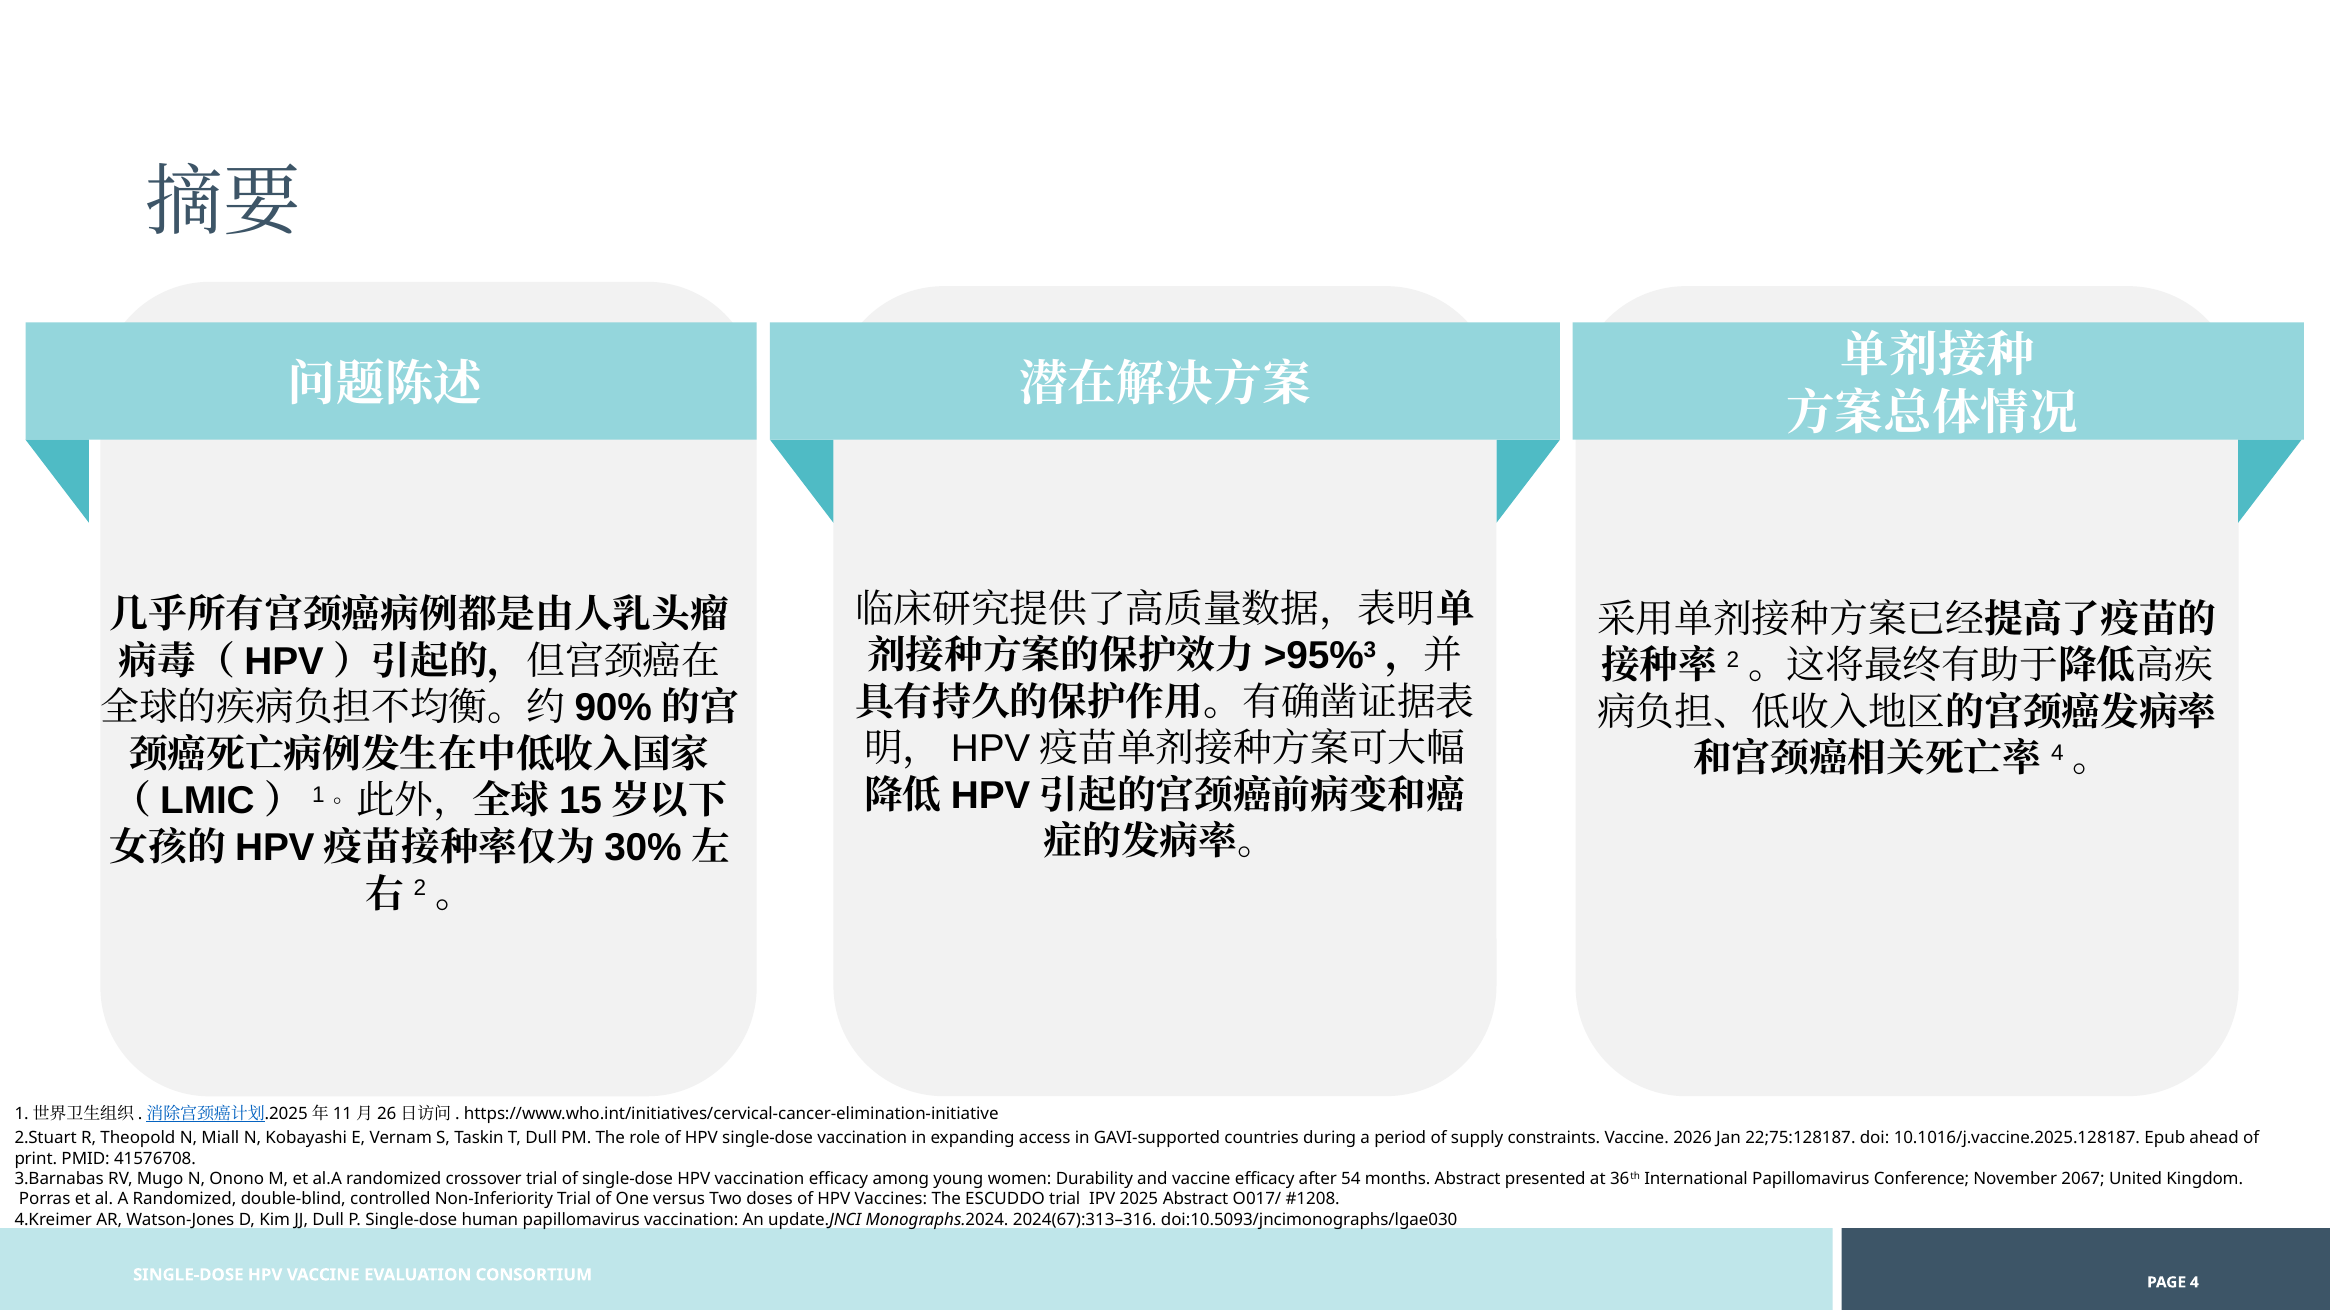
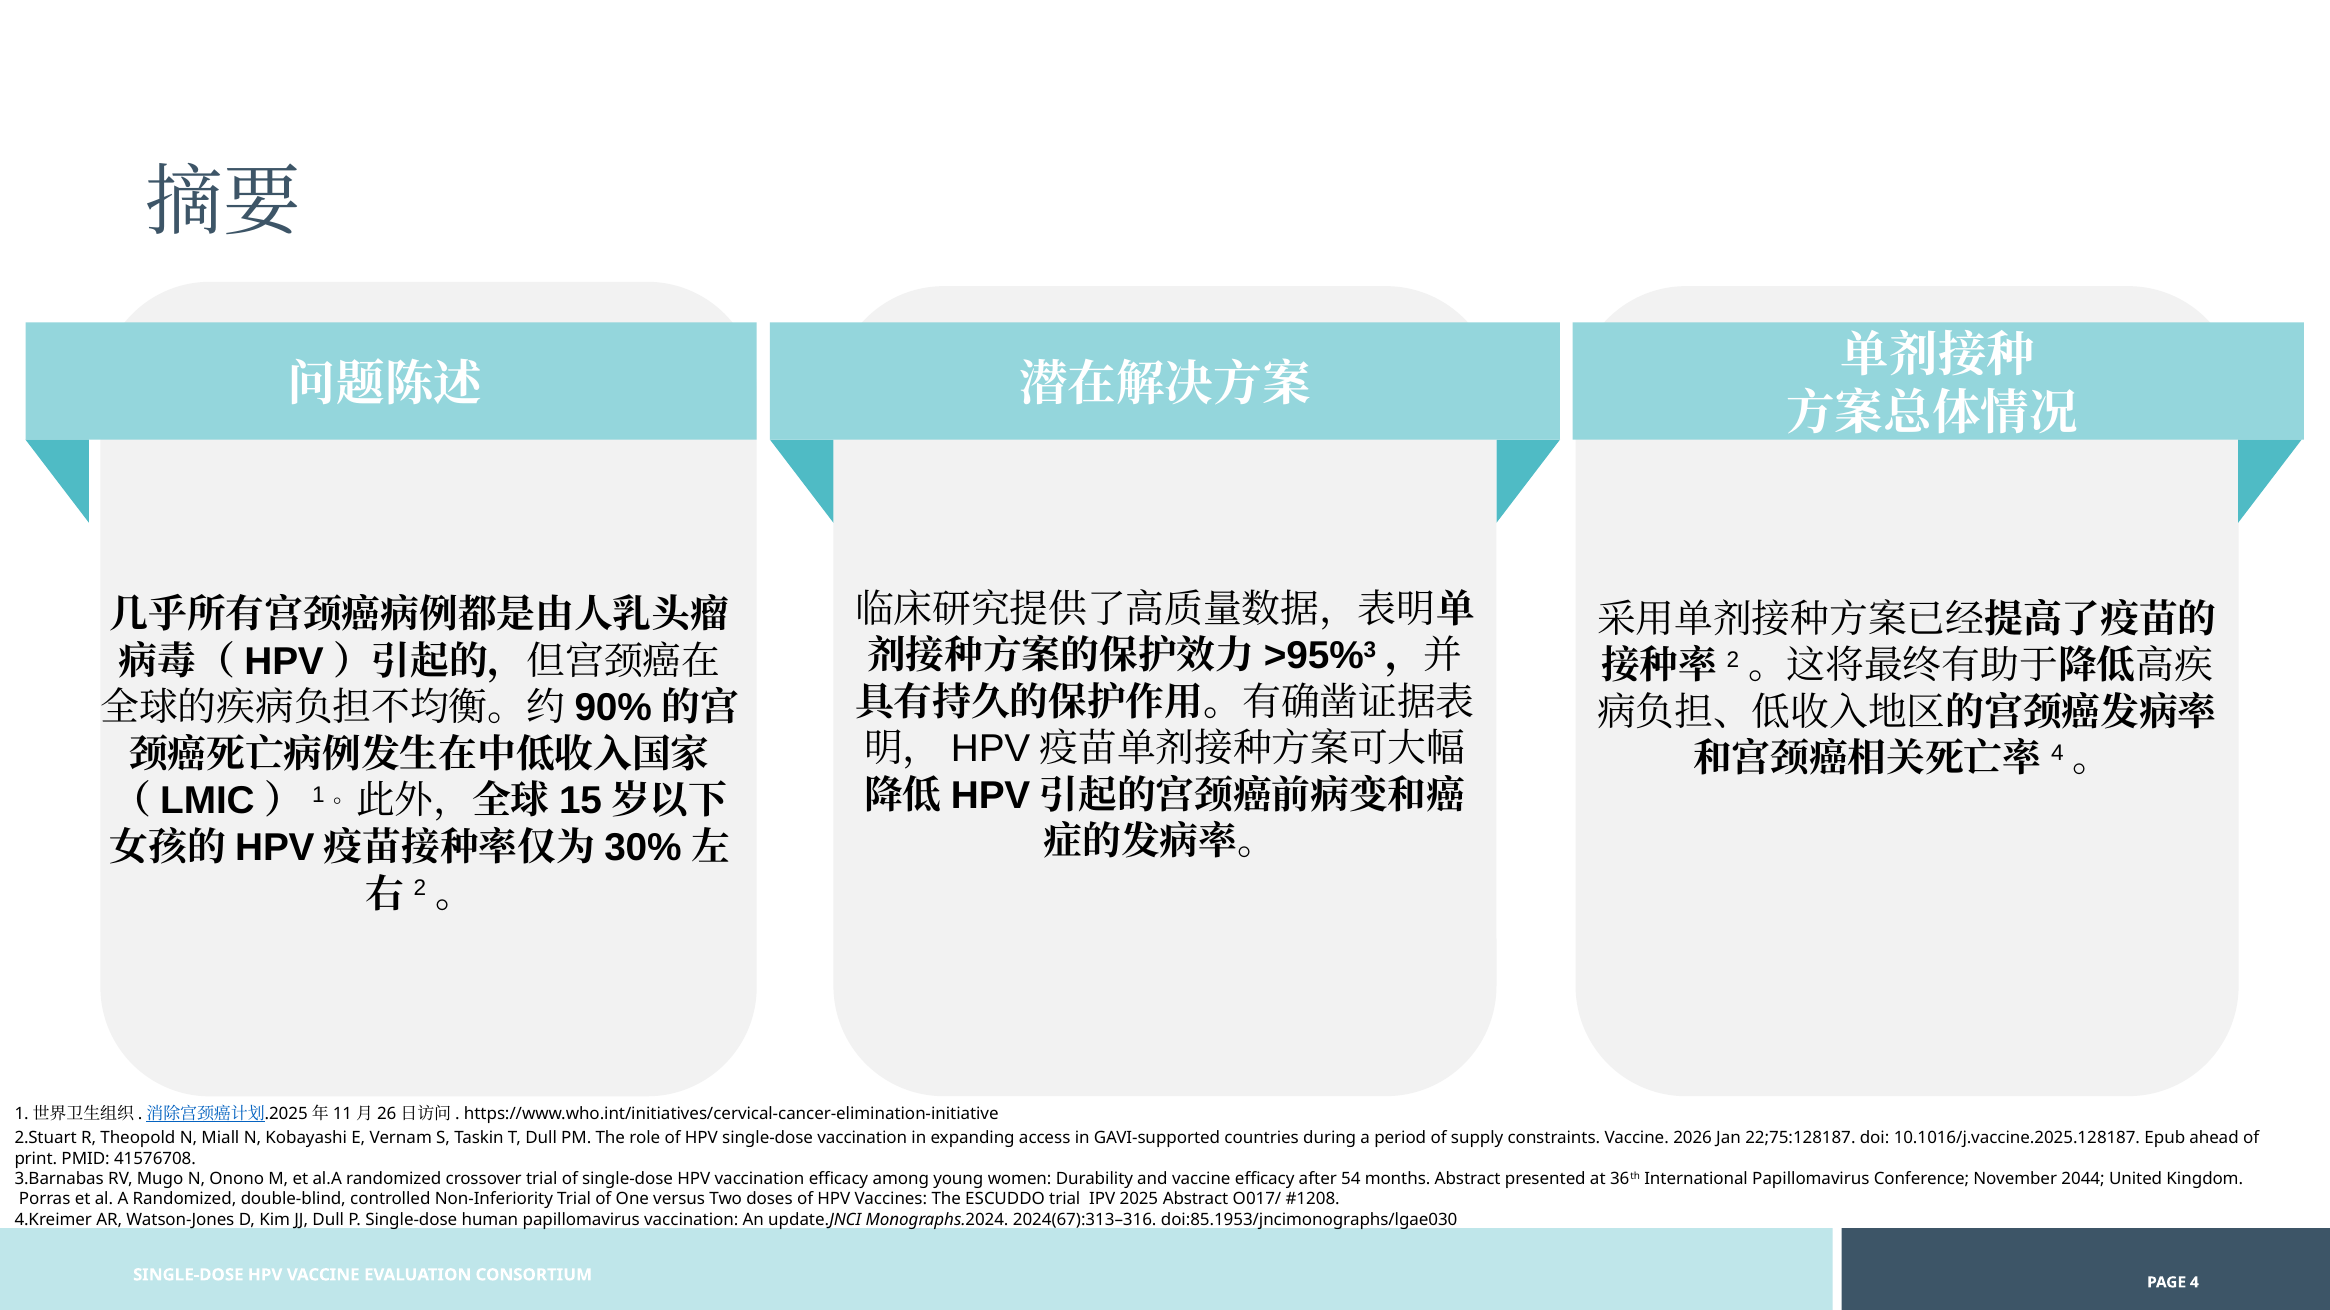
2067: 2067 -> 2044
doi:10.5093/jncimonographs/lgae030: doi:10.5093/jncimonographs/lgae030 -> doi:85.1953/jncimonographs/lgae030
